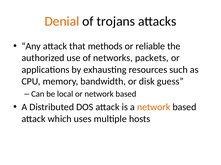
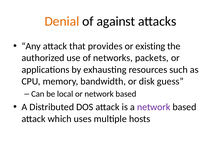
trojans: trojans -> against
methods: methods -> provides
reliable: reliable -> existing
network at (154, 108) colour: orange -> purple
